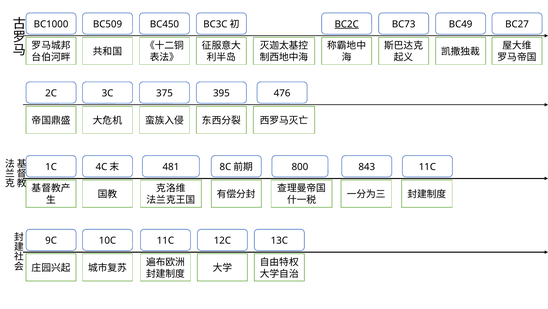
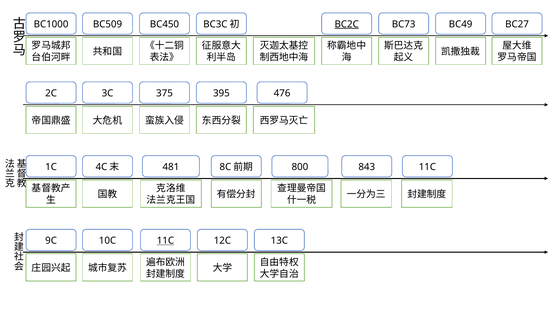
11C at (165, 240) underline: none -> present
